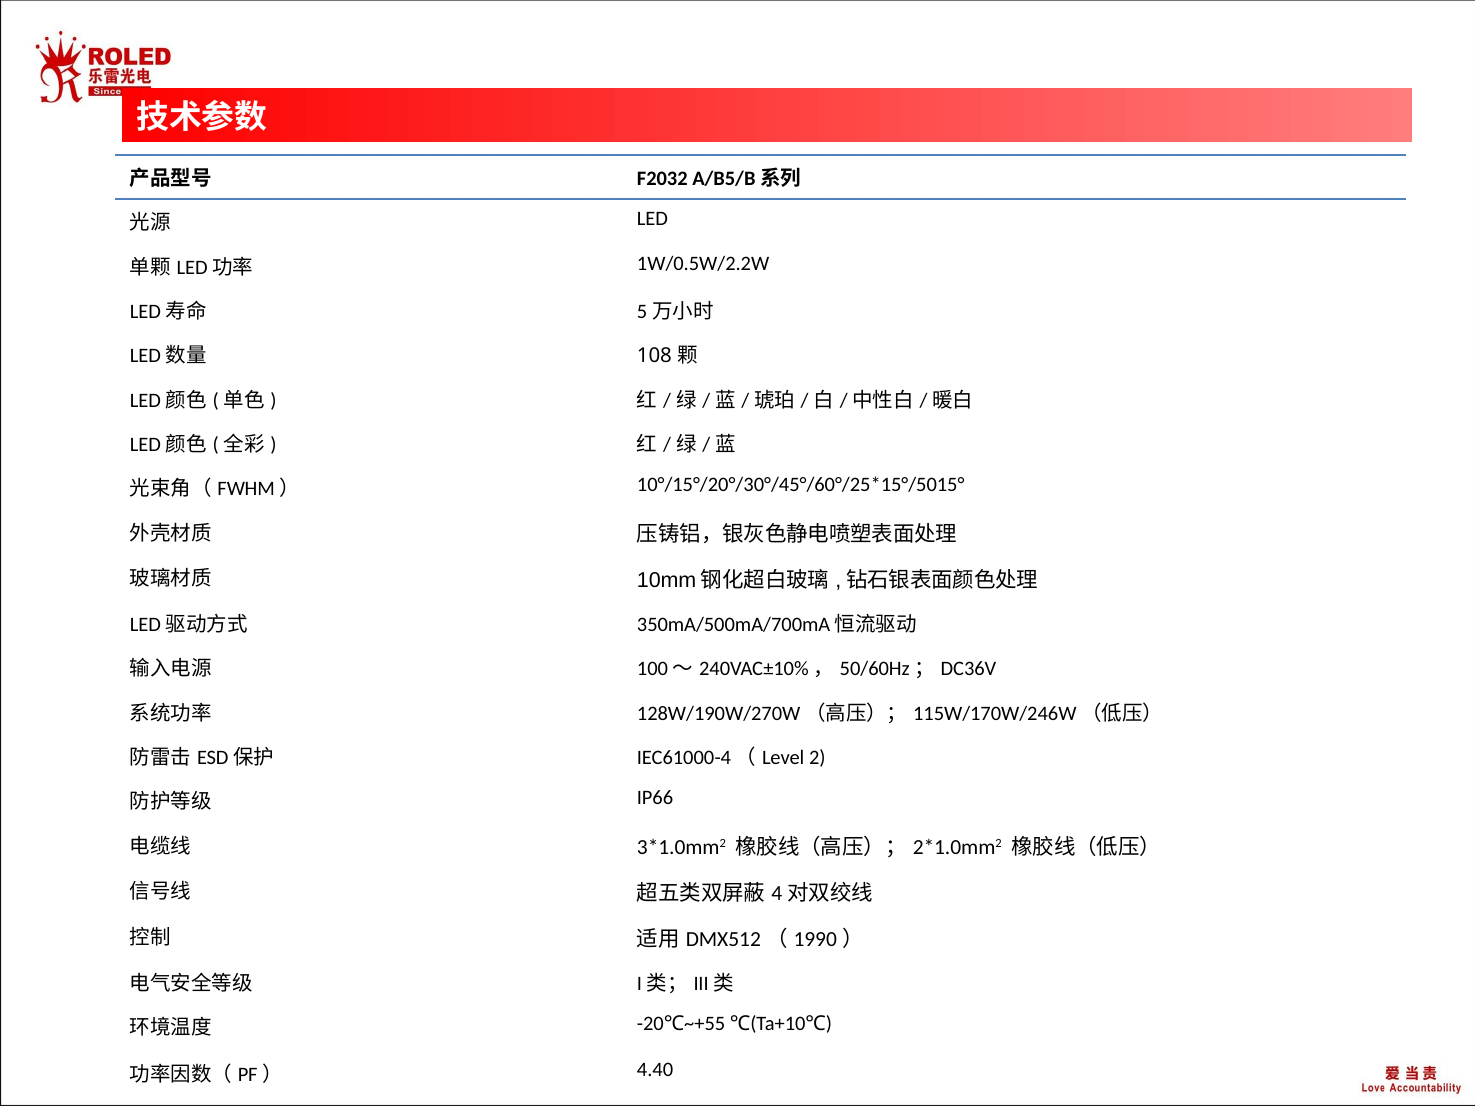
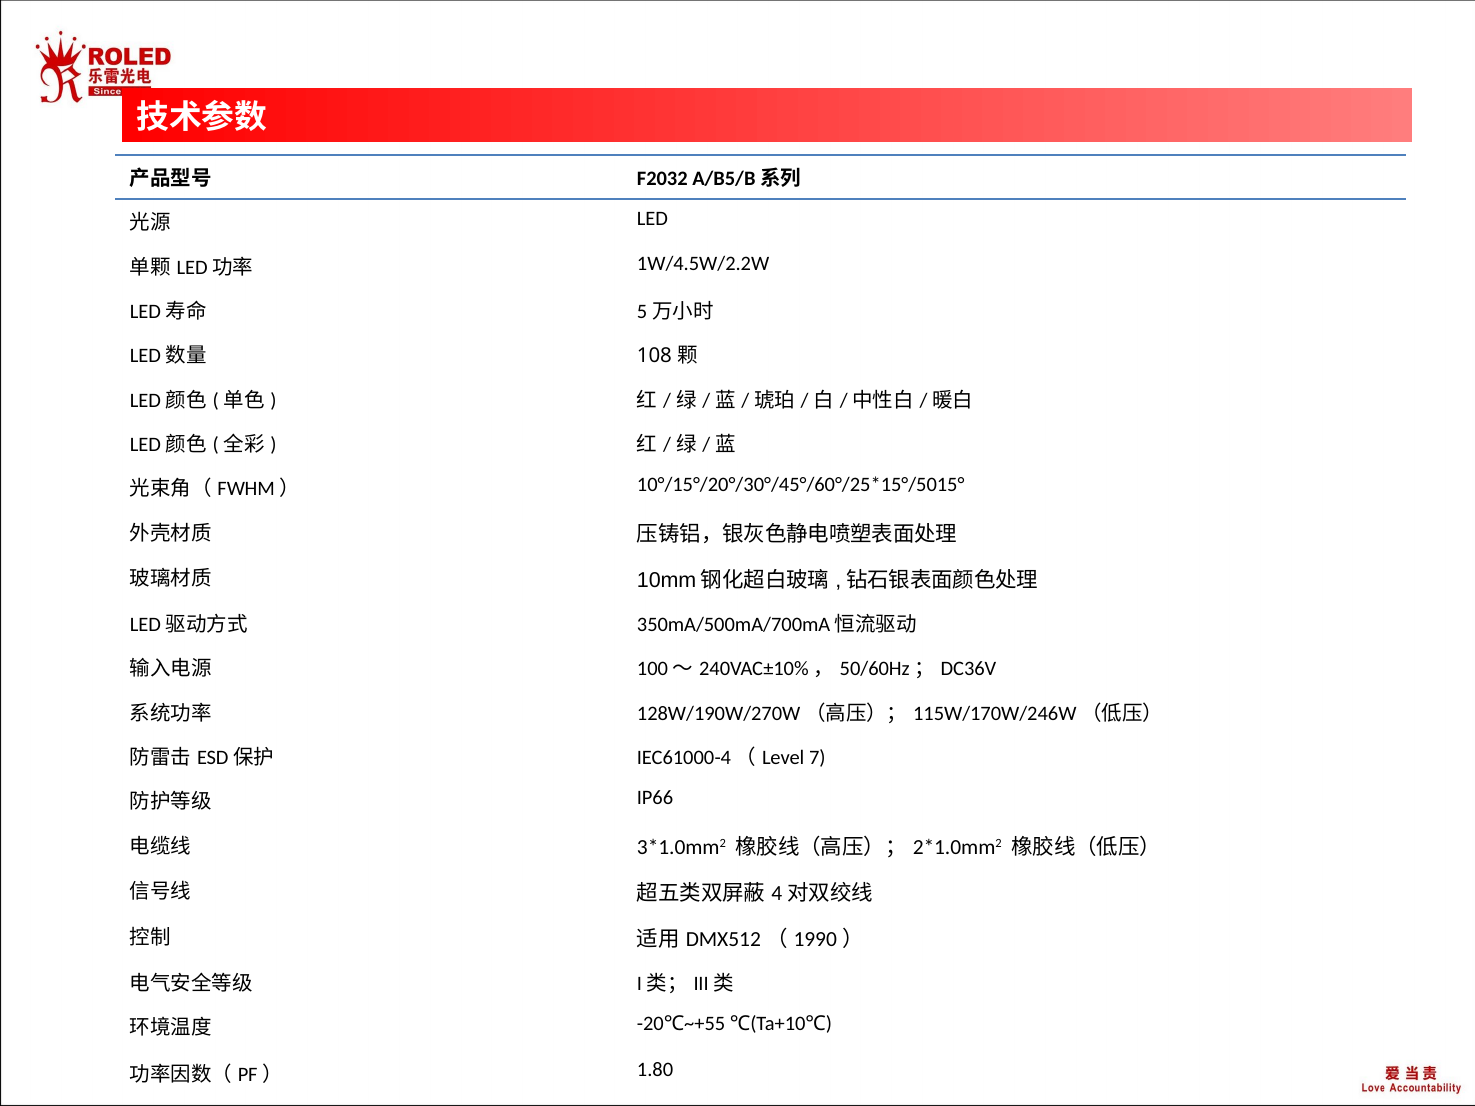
1W/0.5W/2.2W: 1W/0.5W/2.2W -> 1W/4.5W/2.2W
2: 2 -> 7
4.40: 4.40 -> 1.80
